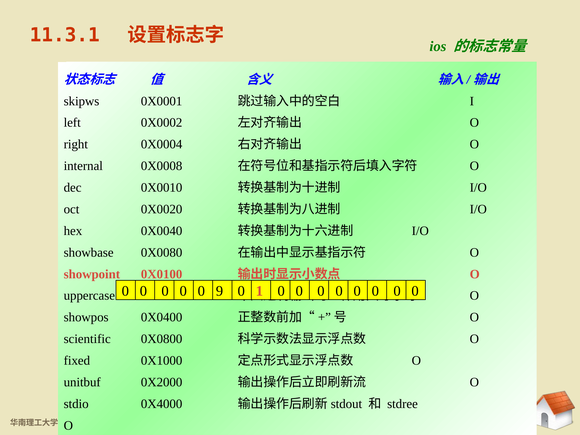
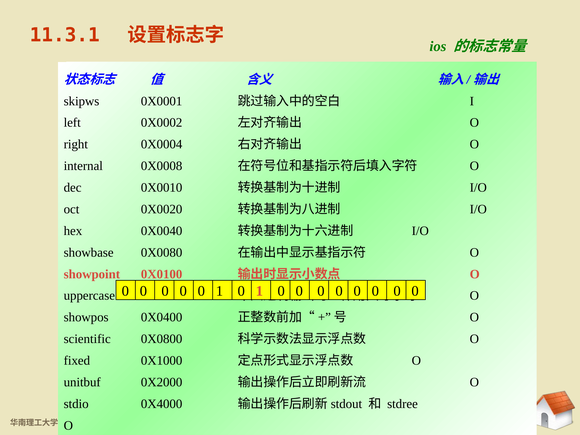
0 0 9: 9 -> 1
